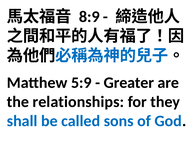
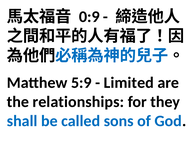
8:9: 8:9 -> 0:9
Greater: Greater -> Limited
